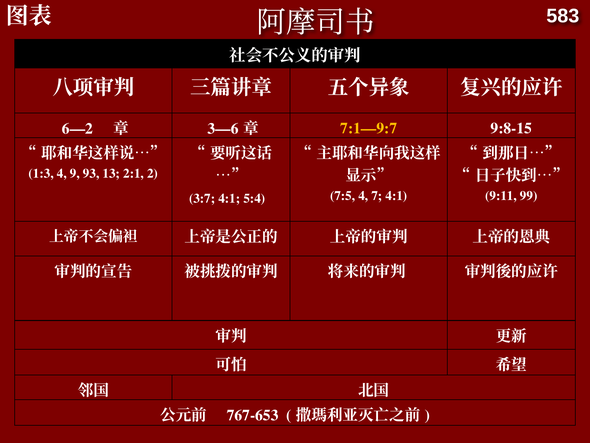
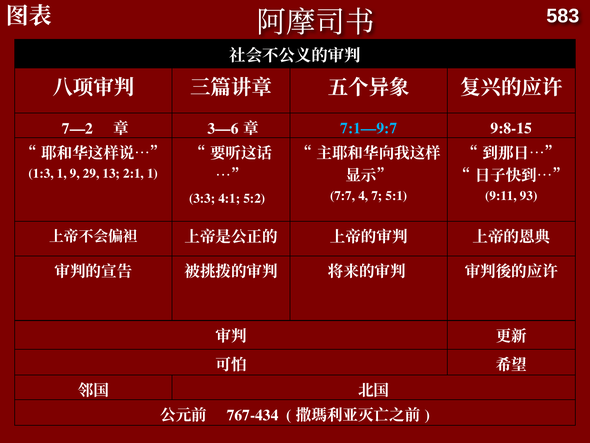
6—2: 6—2 -> 7—2
7:1—9:7 colour: yellow -> light blue
1:3 4: 4 -> 1
93: 93 -> 29
2:1 2: 2 -> 1
7:5: 7:5 -> 7:7
7 4:1: 4:1 -> 5:1
99: 99 -> 93
3:7: 3:7 -> 3:3
5:4: 5:4 -> 5:2
767-653: 767-653 -> 767-434
